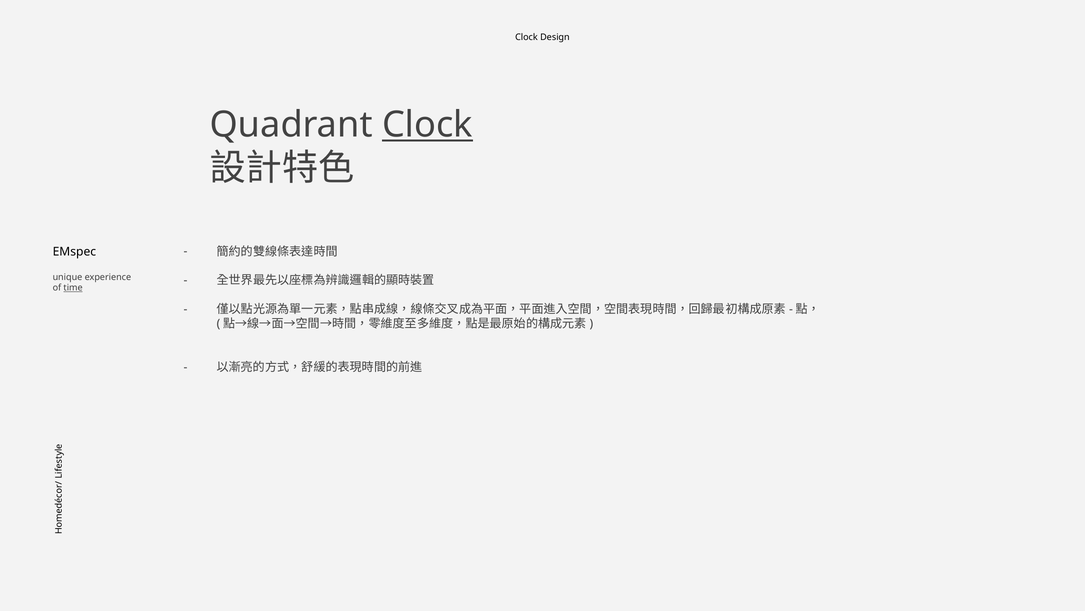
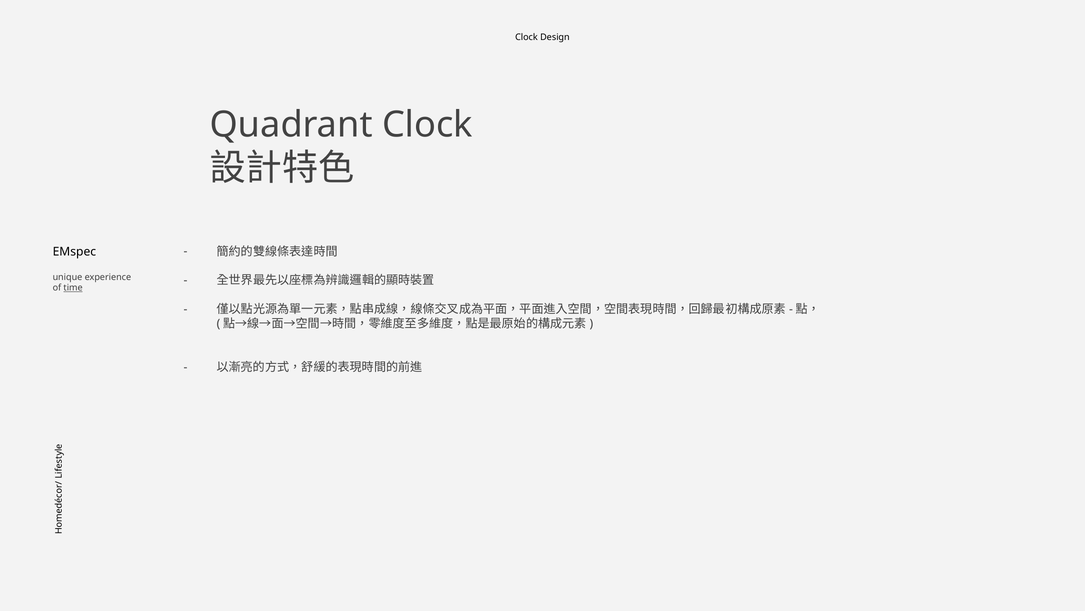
Clock at (427, 125) underline: present -> none
